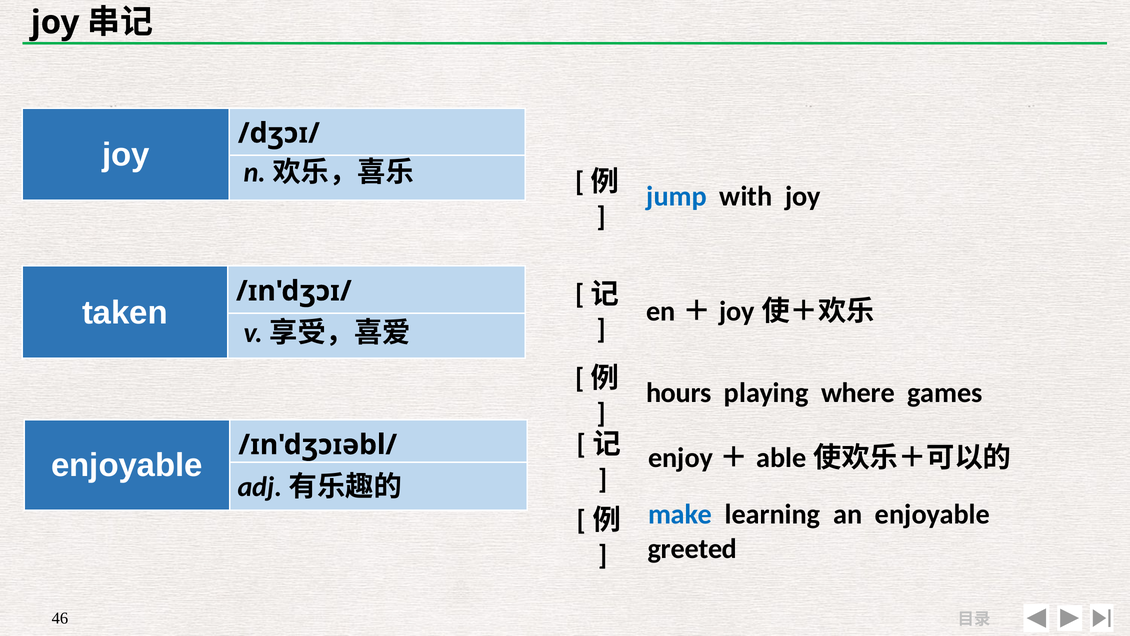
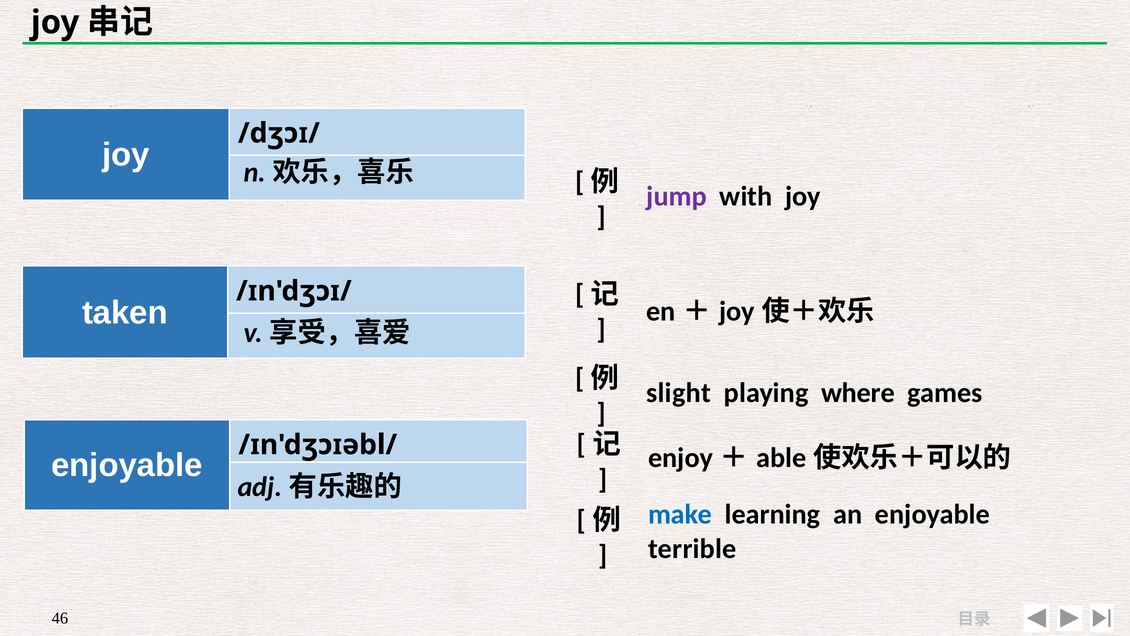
jump colour: blue -> purple
hours: hours -> slight
greeted: greeted -> terrible
